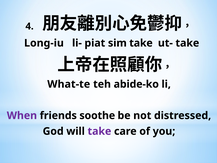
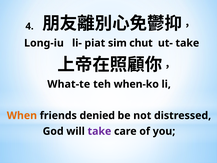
sim take: take -> chut
abide-ko: abide-ko -> when-ko
When colour: purple -> orange
soothe: soothe -> denied
